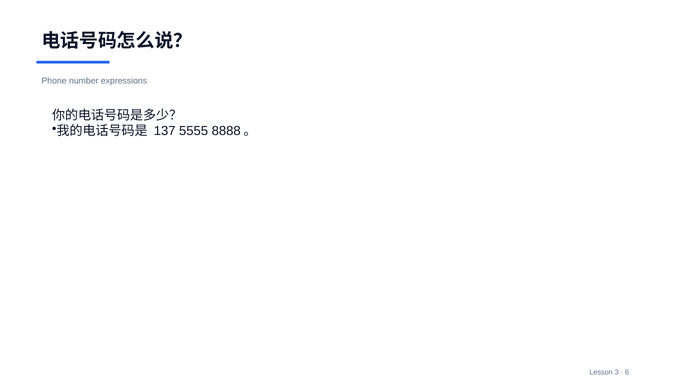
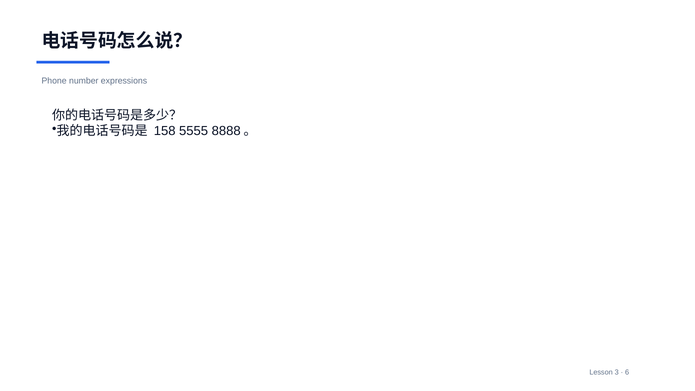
137: 137 -> 158
